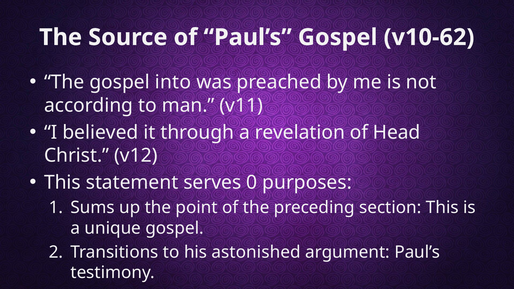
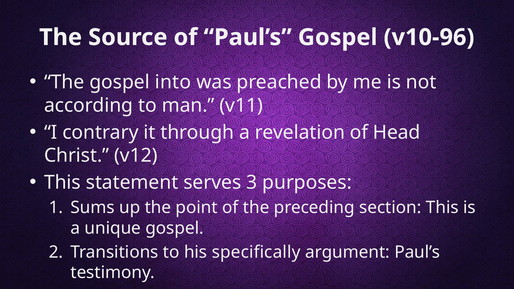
v10-62: v10-62 -> v10-96
believed: believed -> contrary
0: 0 -> 3
astonished: astonished -> specifically
